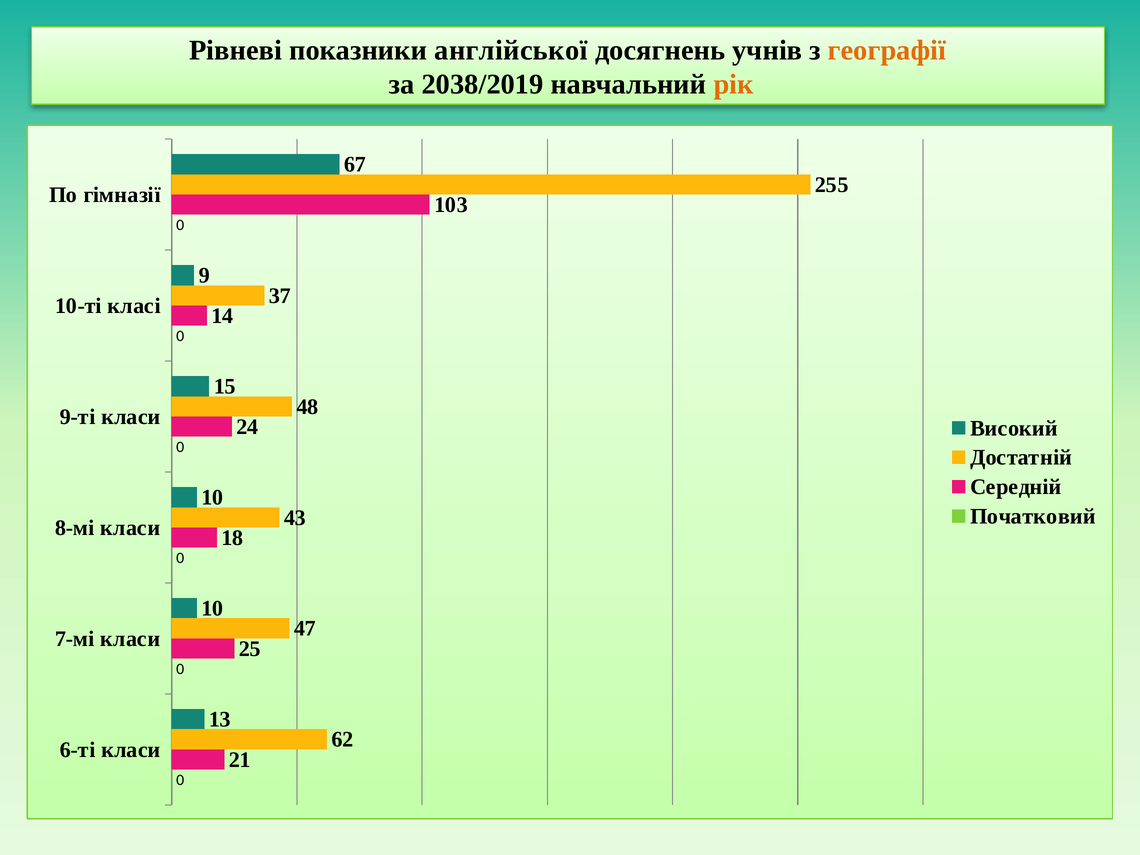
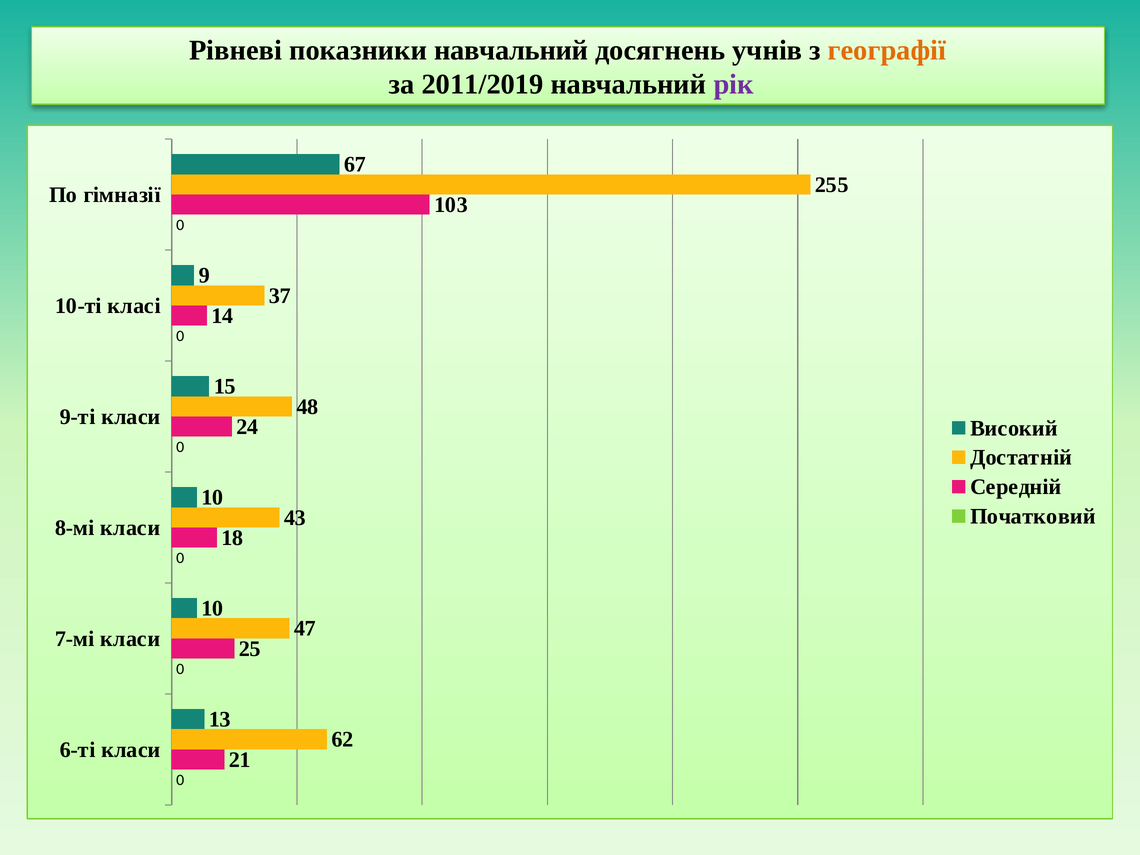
показники англійської: англійської -> навчальний
2038/2019: 2038/2019 -> 2011/2019
рік colour: orange -> purple
